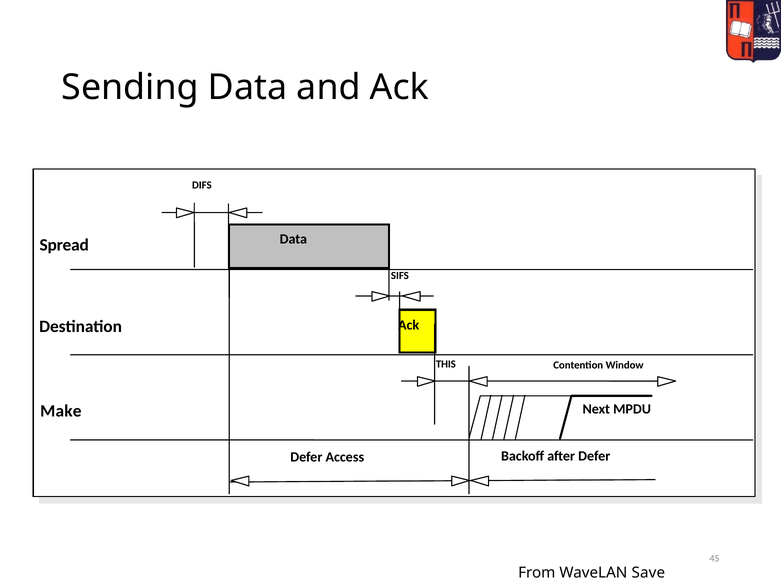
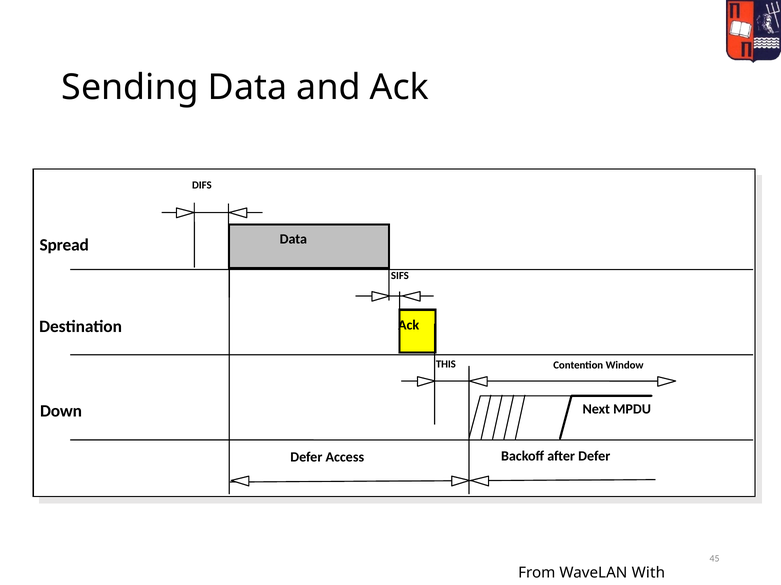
Make: Make -> Down
Save: Save -> With
